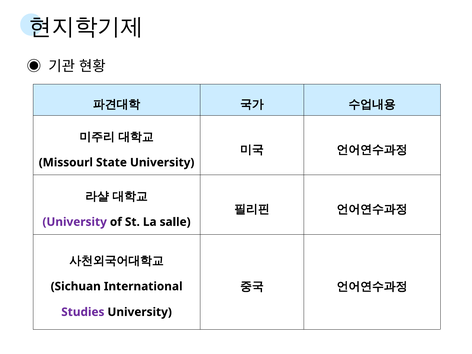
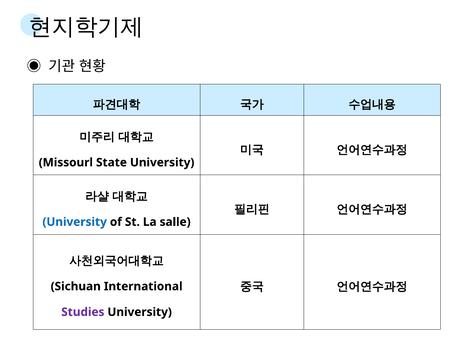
University at (75, 222) colour: purple -> blue
